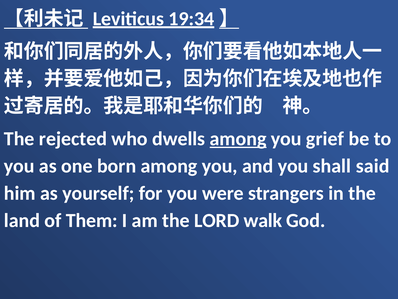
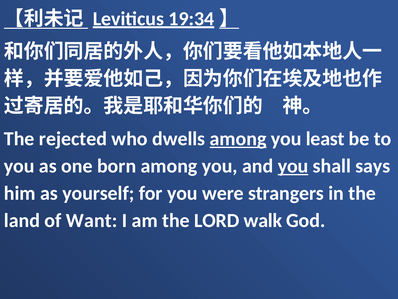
grief: grief -> least
you at (293, 166) underline: none -> present
said: said -> says
Them: Them -> Want
